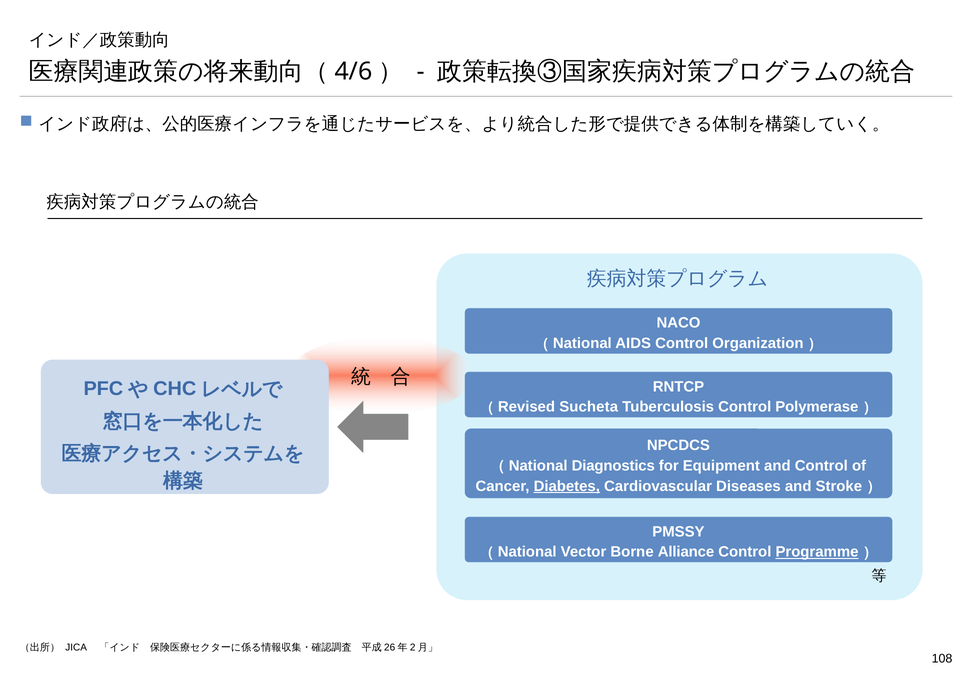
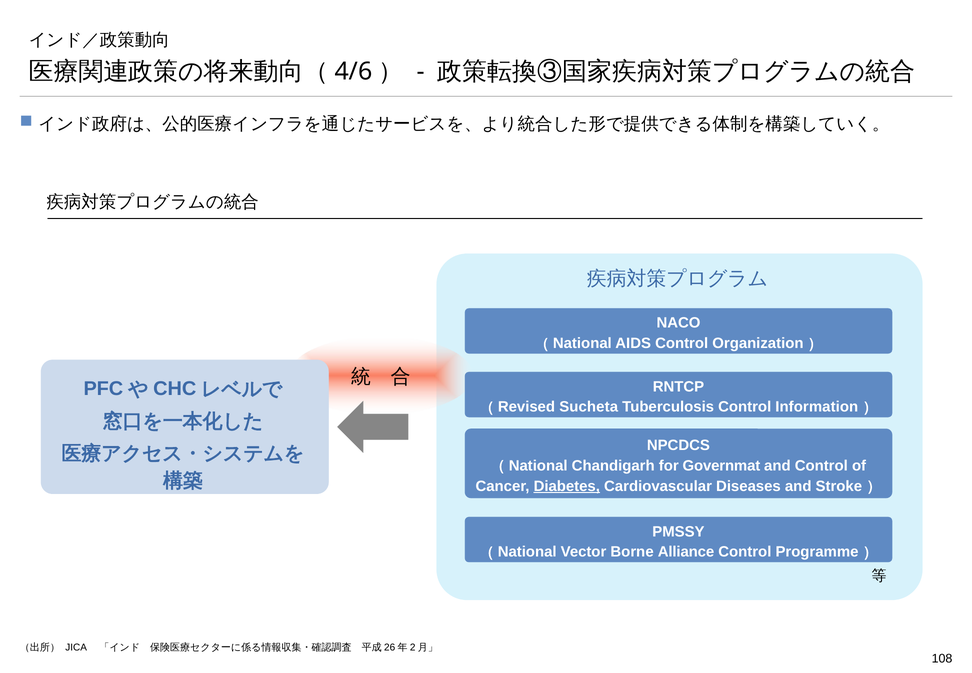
Polymerase: Polymerase -> Information
Diagnostics: Diagnostics -> Chandigarh
Equipment: Equipment -> Governmat
Programme underline: present -> none
